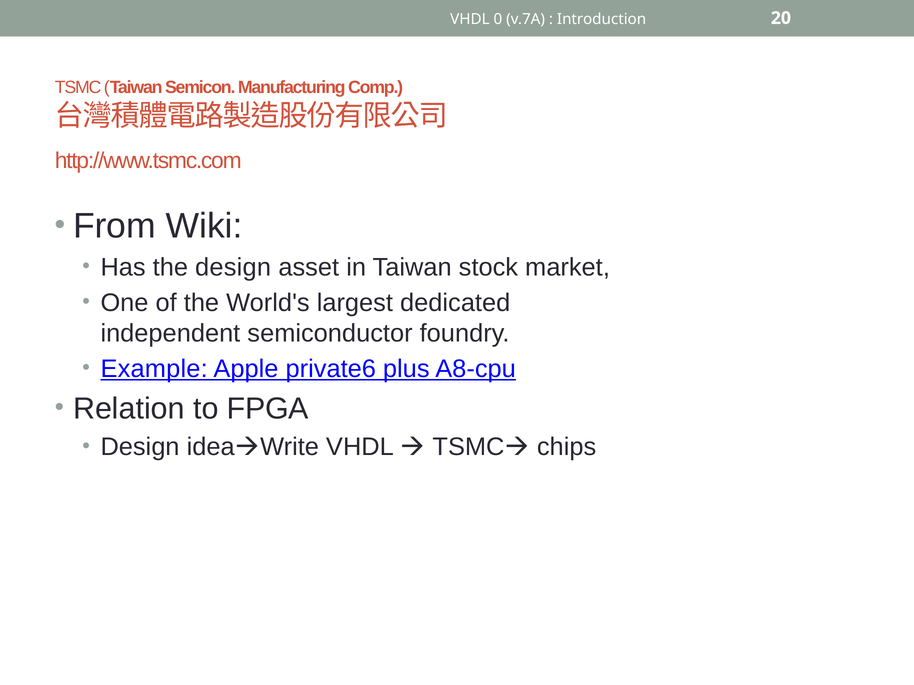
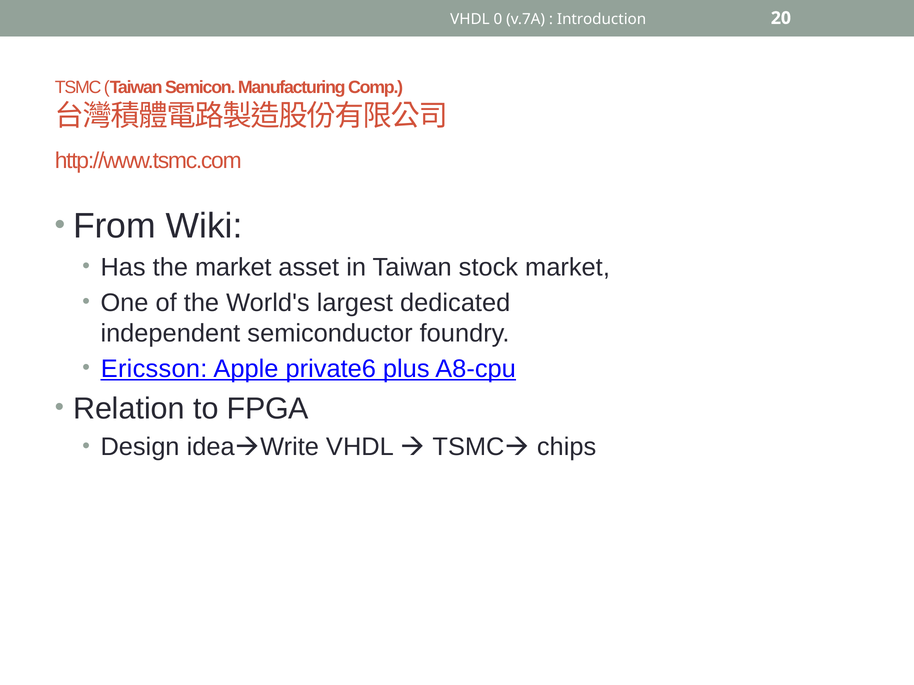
the design: design -> market
Example: Example -> Ericsson
